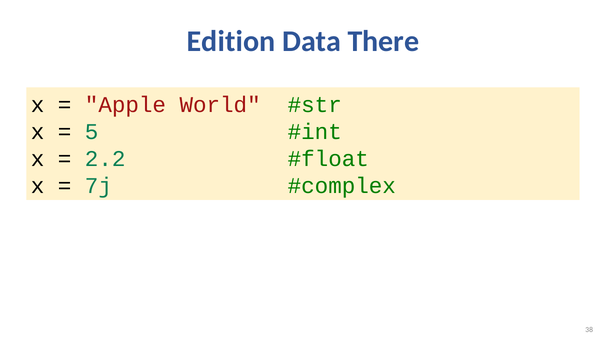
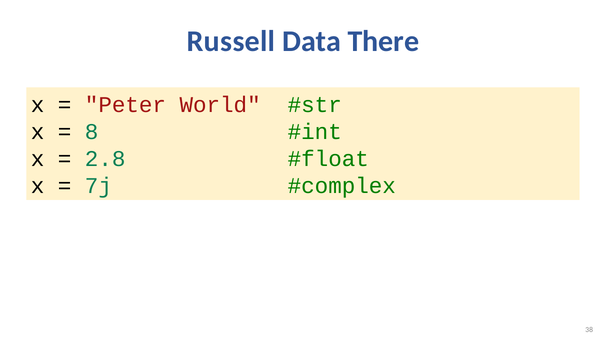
Edition: Edition -> Russell
Apple: Apple -> Peter
5: 5 -> 8
2.2: 2.2 -> 2.8
